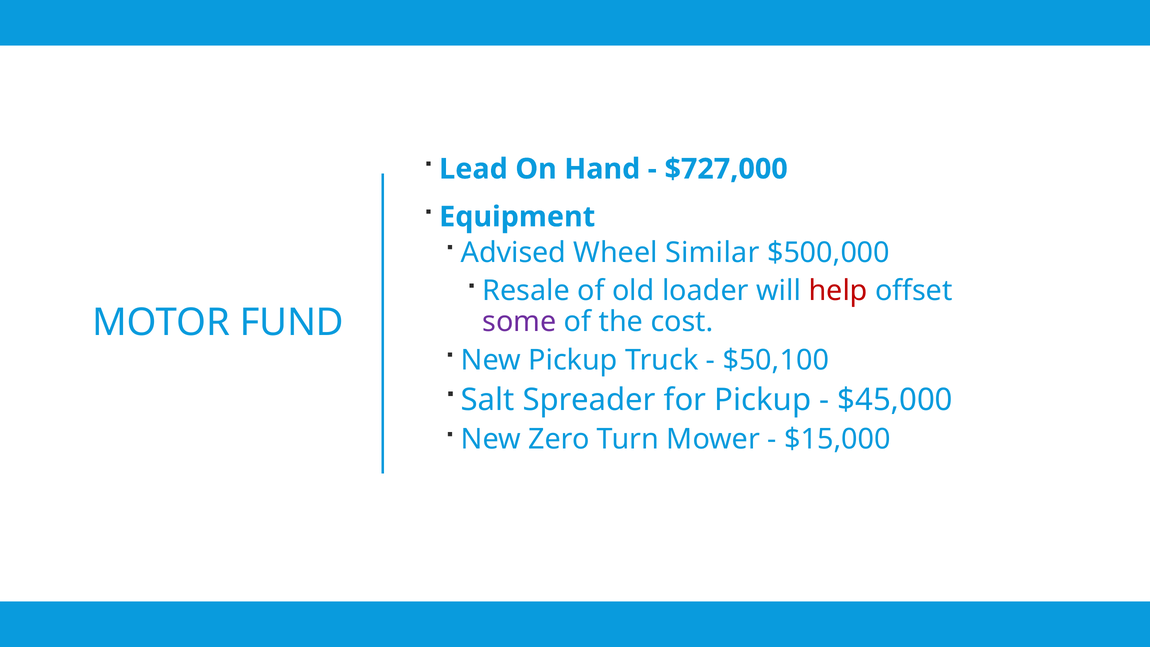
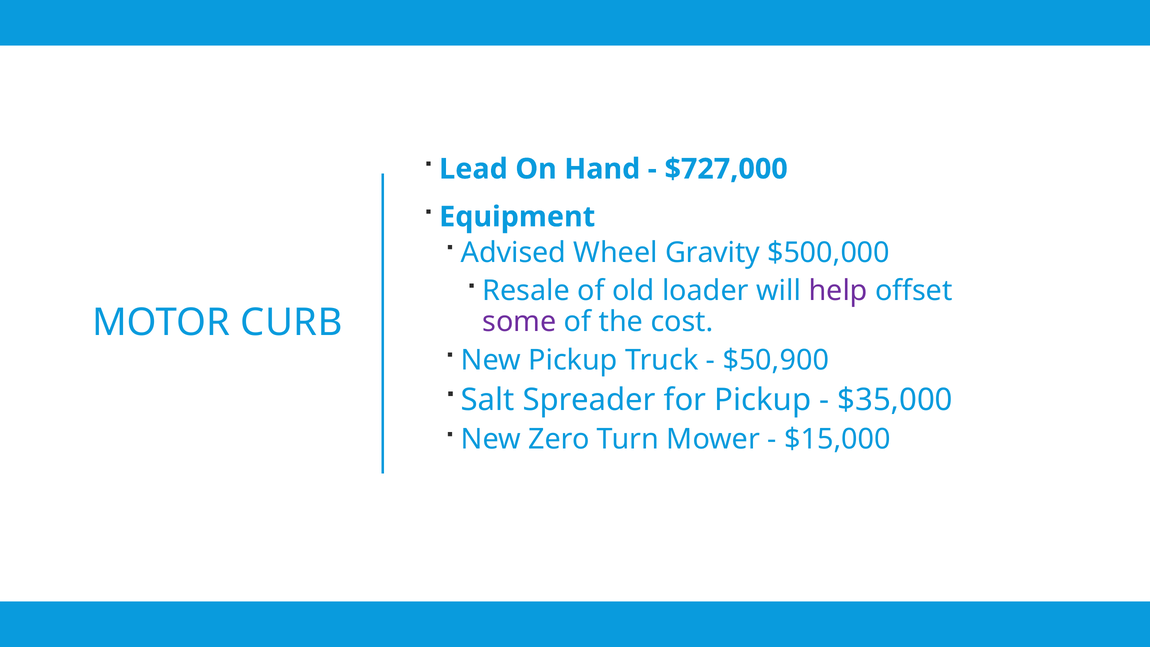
Similar: Similar -> Gravity
help colour: red -> purple
FUND: FUND -> CURB
$50,100: $50,100 -> $50,900
$45,000: $45,000 -> $35,000
